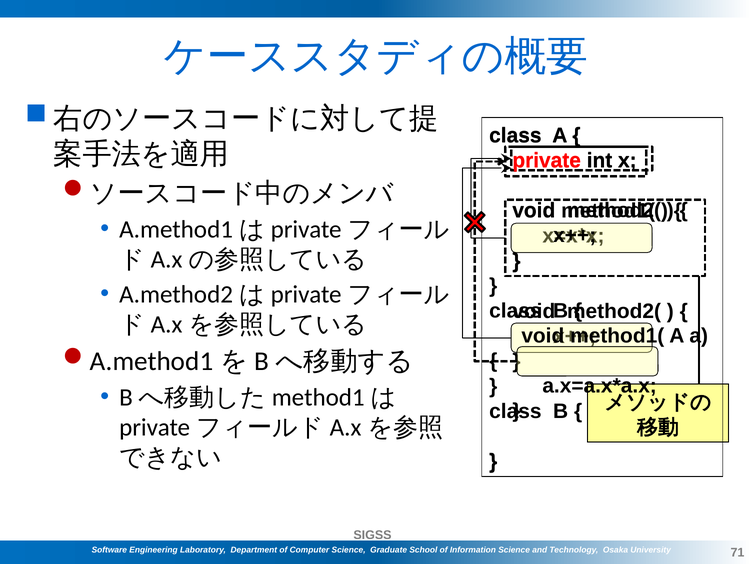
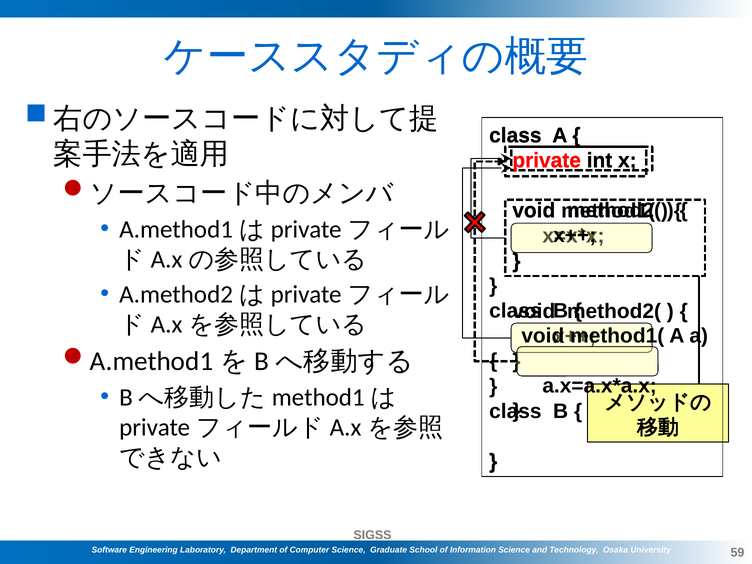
71: 71 -> 59
